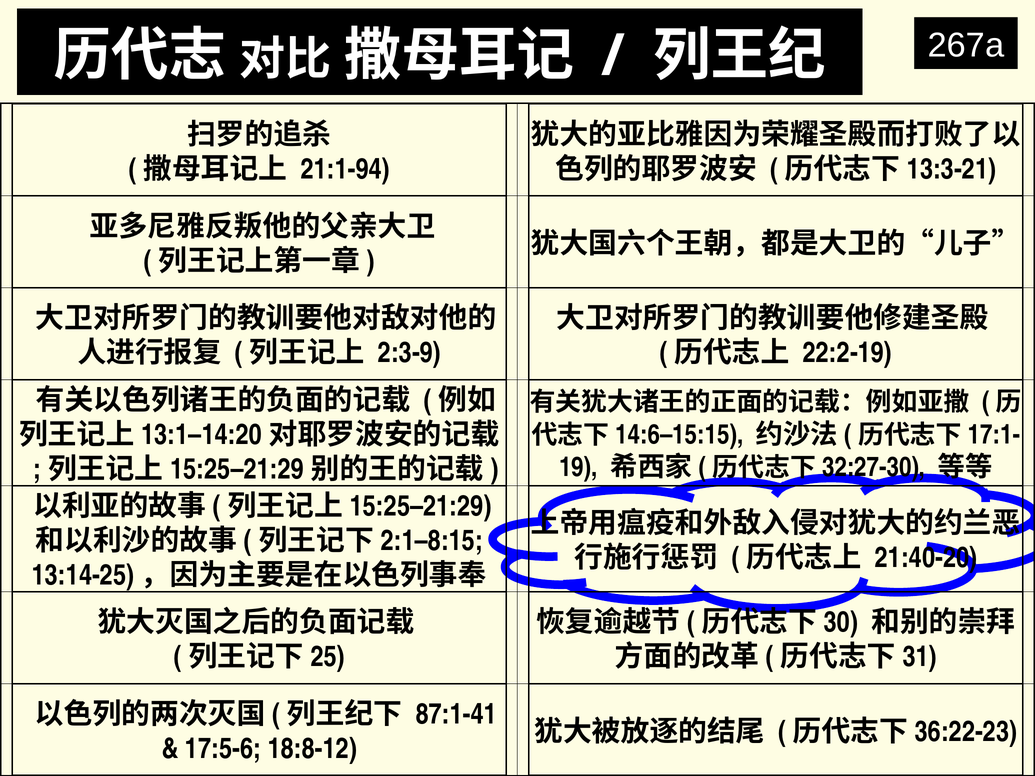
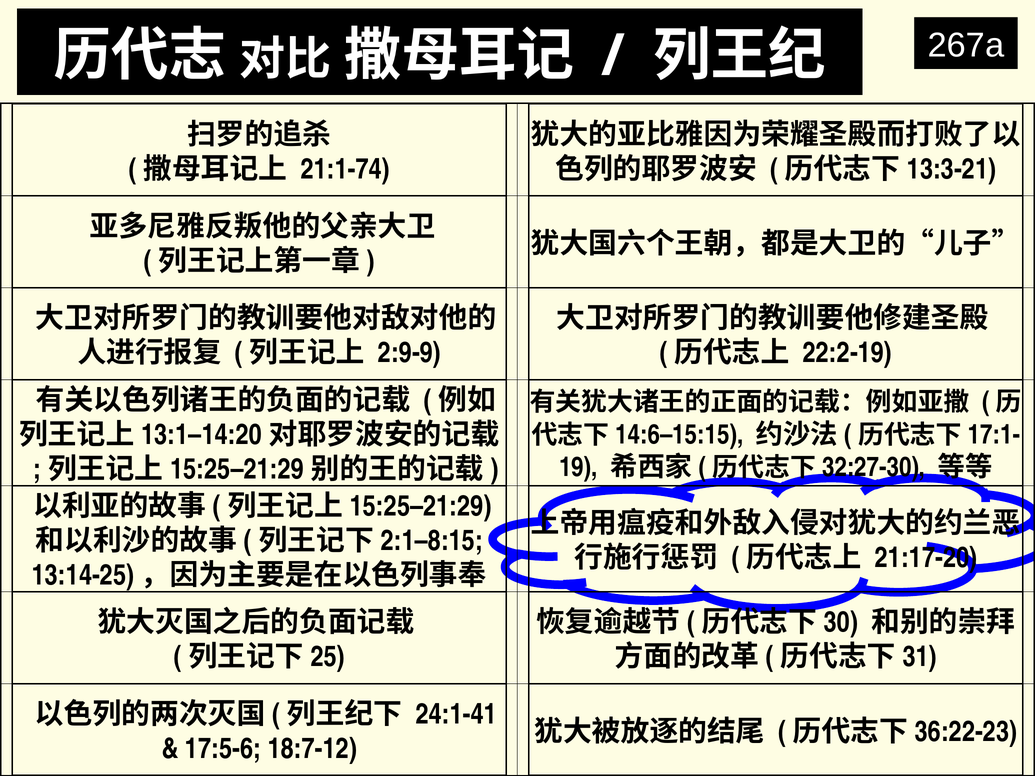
21:1-94: 21:1-94 -> 21:1-74
2:3-9: 2:3-9 -> 2:9-9
21:40-20: 21:40-20 -> 21:17-20
87:1-41: 87:1-41 -> 24:1-41
18:8-12: 18:8-12 -> 18:7-12
